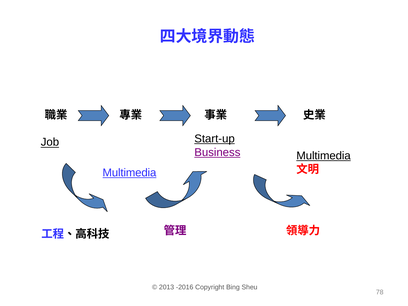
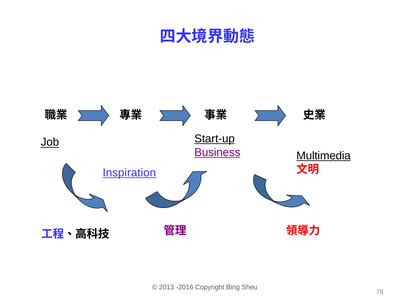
Multimedia at (129, 173): Multimedia -> Inspiration
